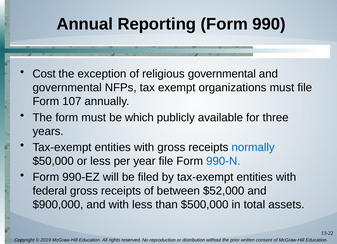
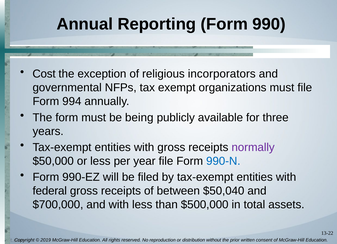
religious governmental: governmental -> incorporators
107: 107 -> 994
which: which -> being
normally colour: blue -> purple
$52,000: $52,000 -> $50,040
$900,000: $900,000 -> $700,000
